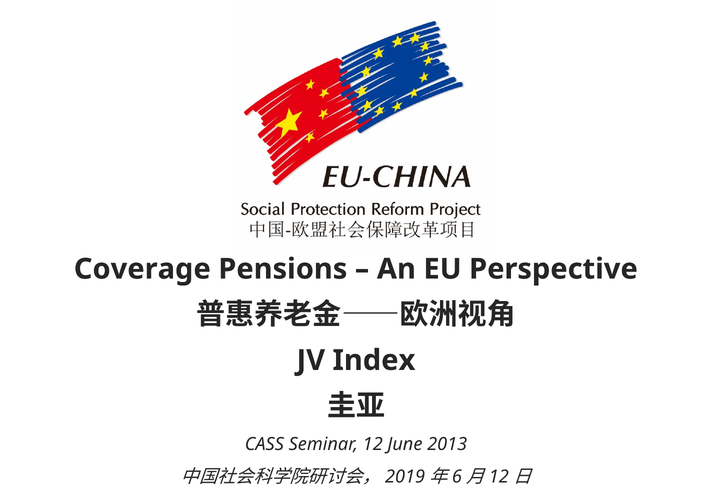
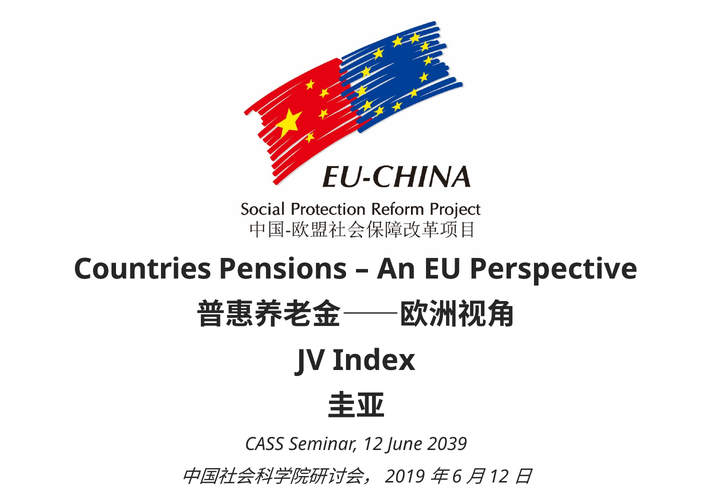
Coverage: Coverage -> Countries
2013: 2013 -> 2039
